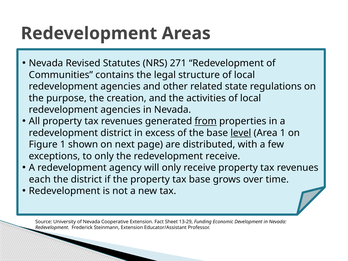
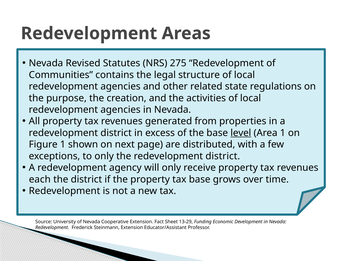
271: 271 -> 275
from underline: present -> none
the redevelopment receive: receive -> district
